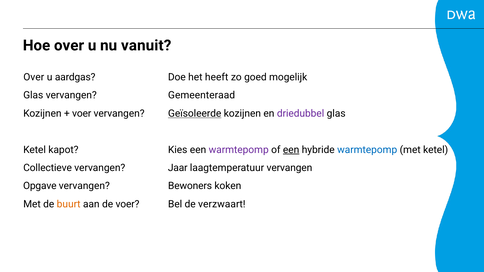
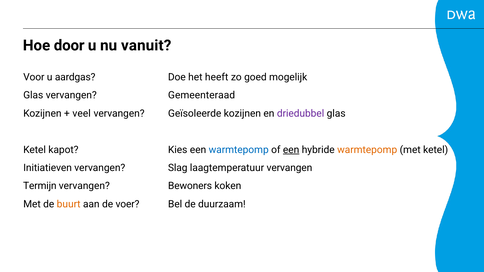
Hoe over: over -> door
Over at (34, 77): Over -> Voor
voer at (82, 114): voer -> veel
Geïsoleerde underline: present -> none
warmtepomp at (239, 150) colour: purple -> blue
warmtepomp at (367, 150) colour: blue -> orange
Collectieve: Collectieve -> Initiatieven
Jaar: Jaar -> Slag
Opgave: Opgave -> Termijn
verzwaart: verzwaart -> duurzaam
